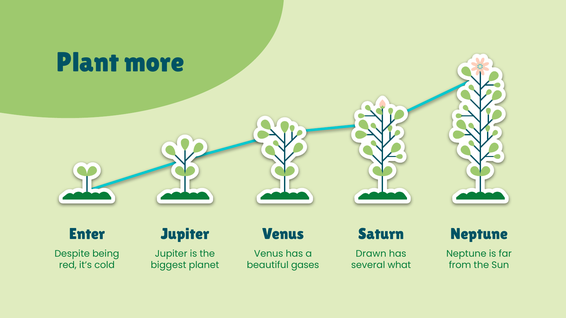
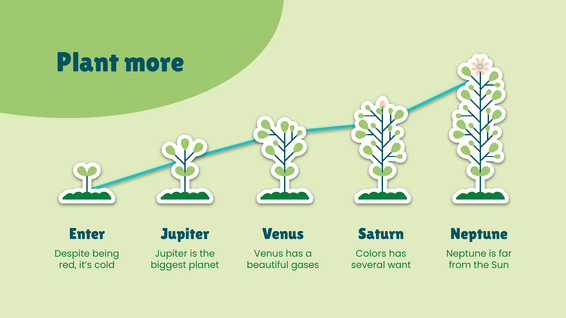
Drawn: Drawn -> Colors
what: what -> want
